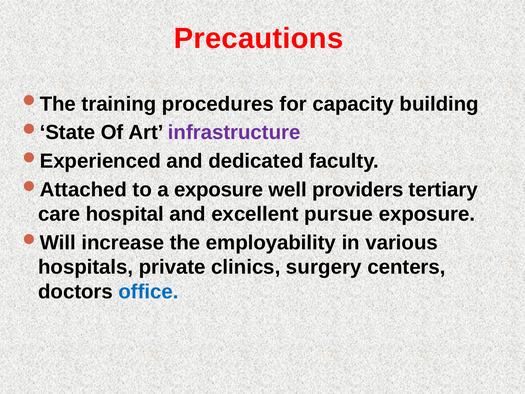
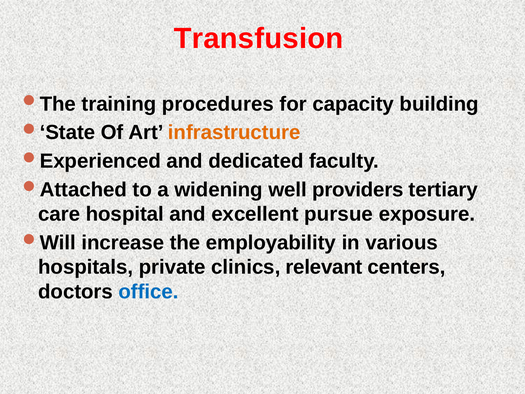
Precautions: Precautions -> Transfusion
infrastructure colour: purple -> orange
a exposure: exposure -> widening
surgery: surgery -> relevant
